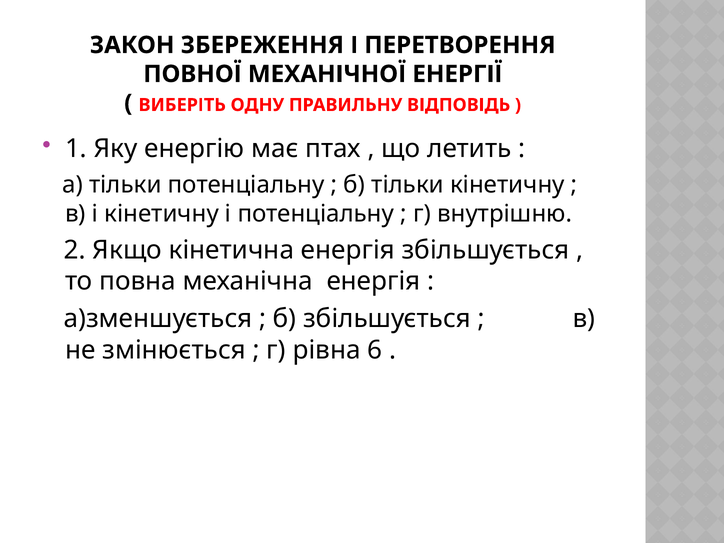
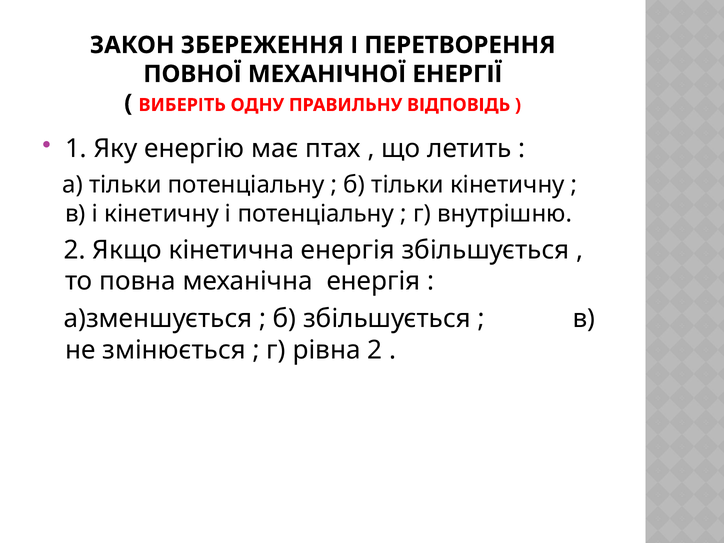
рівна 6: 6 -> 2
